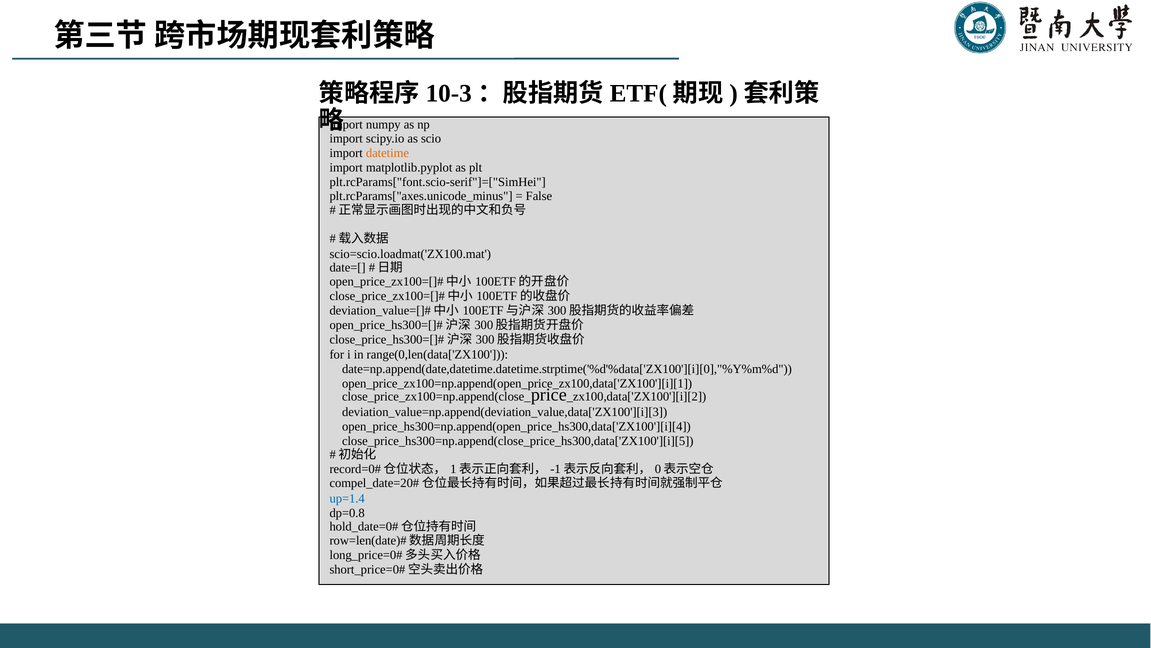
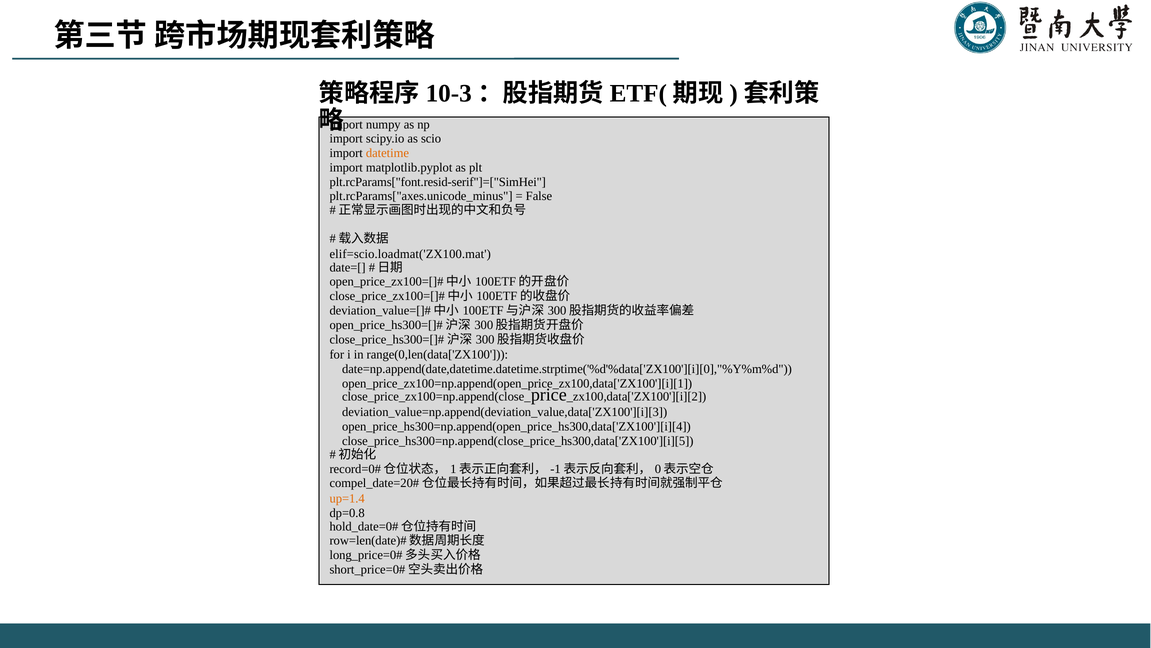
plt.rcParams["font.scio-serif"]=["SimHei: plt.rcParams["font.scio-serif"]=["SimHei -> plt.rcParams["font.resid-serif"]=["SimHei
scio=scio.loadmat('ZX100.mat: scio=scio.loadmat('ZX100.mat -> elif=scio.loadmat('ZX100.mat
up=1.4 colour: blue -> orange
